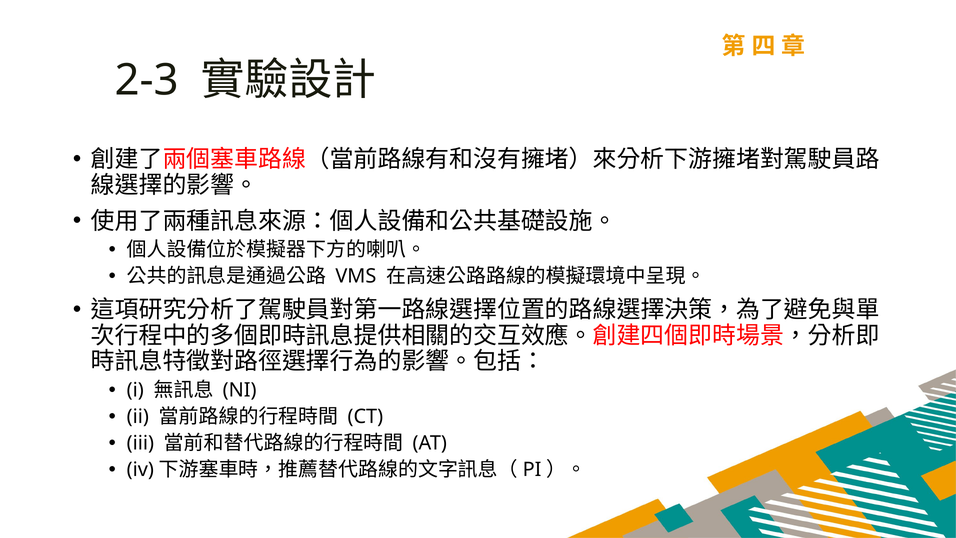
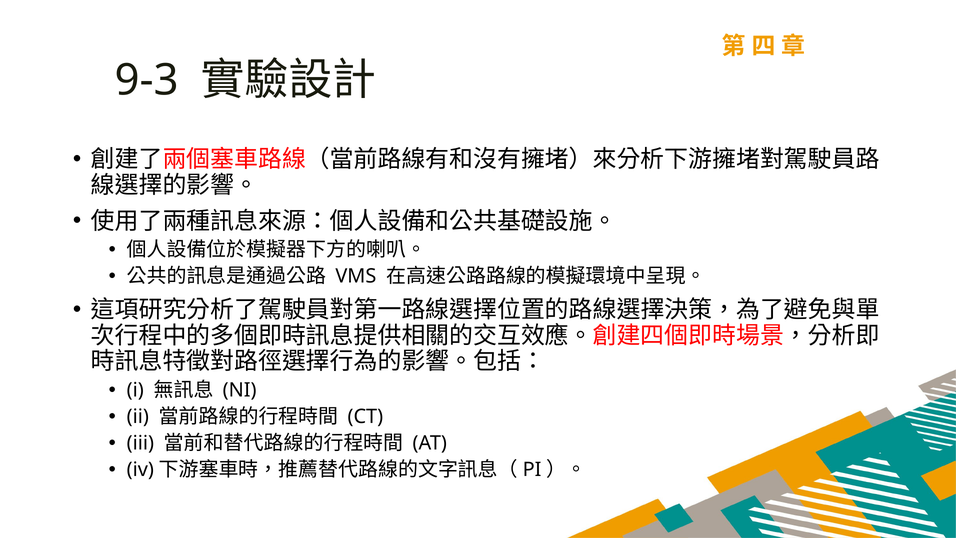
2-3: 2-3 -> 9-3
